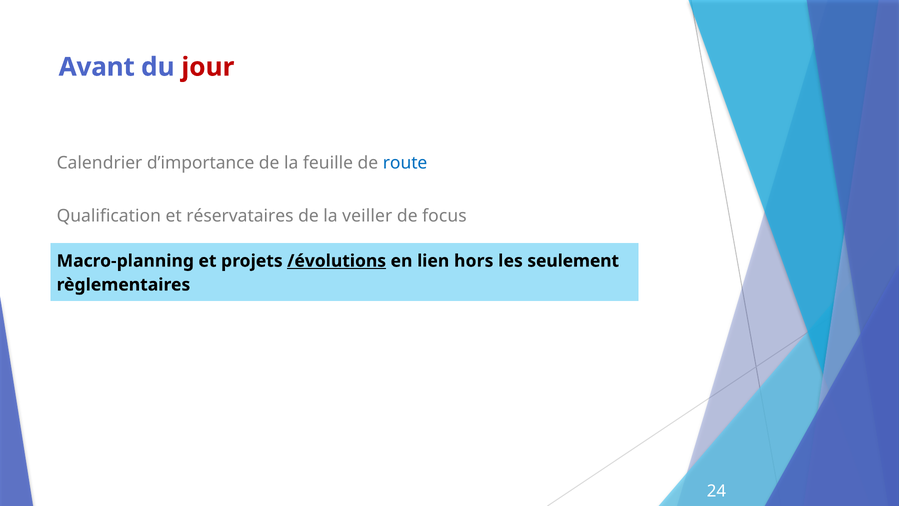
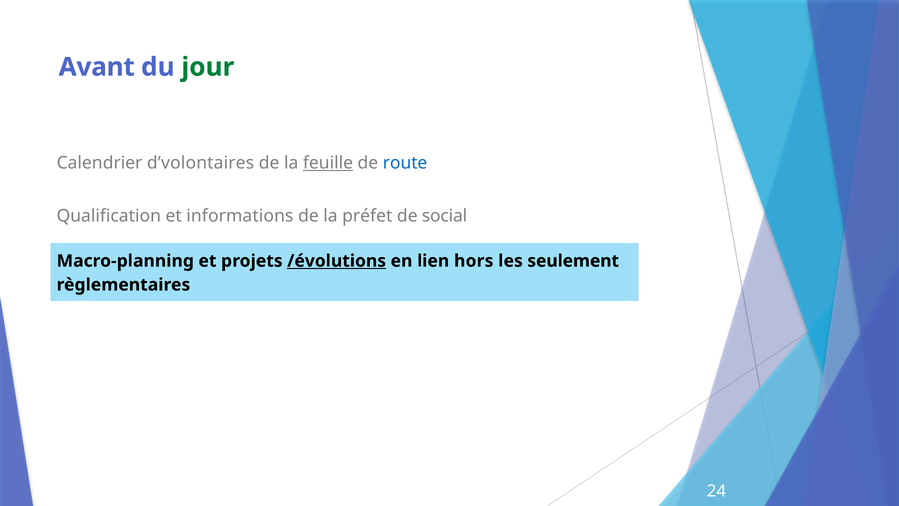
jour colour: red -> green
d’importance: d’importance -> d’volontaires
feuille underline: none -> present
réservataires: réservataires -> informations
veiller: veiller -> préfet
focus: focus -> social
